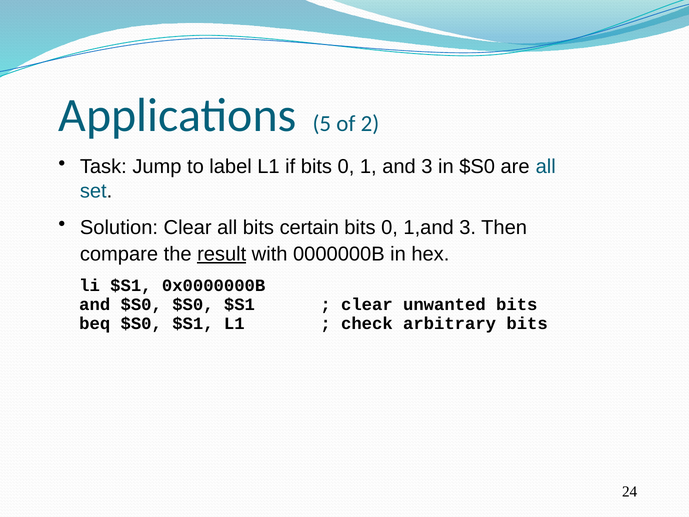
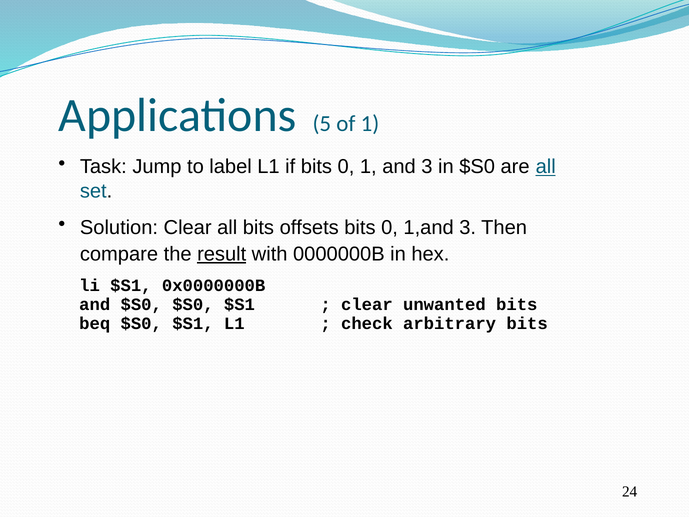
of 2: 2 -> 1
all at (546, 167) underline: none -> present
certain: certain -> offsets
